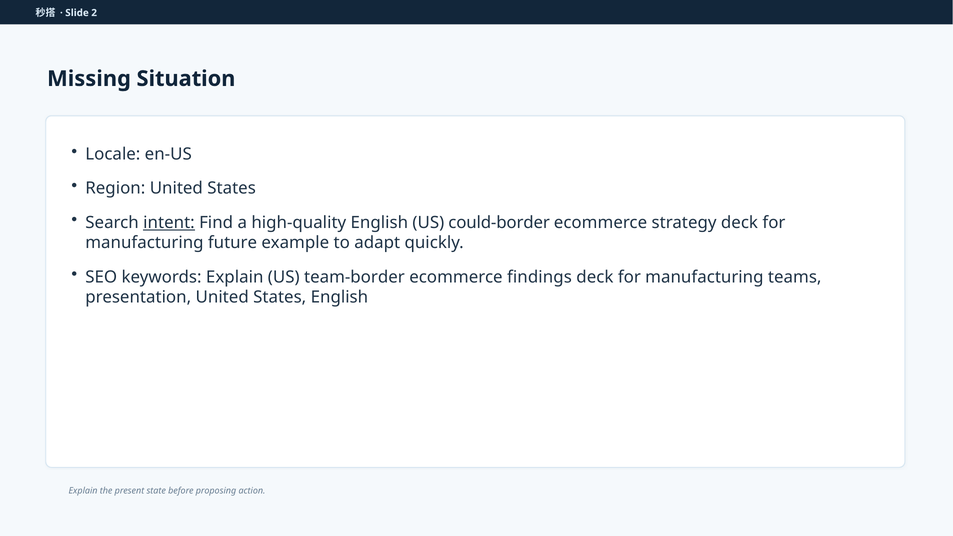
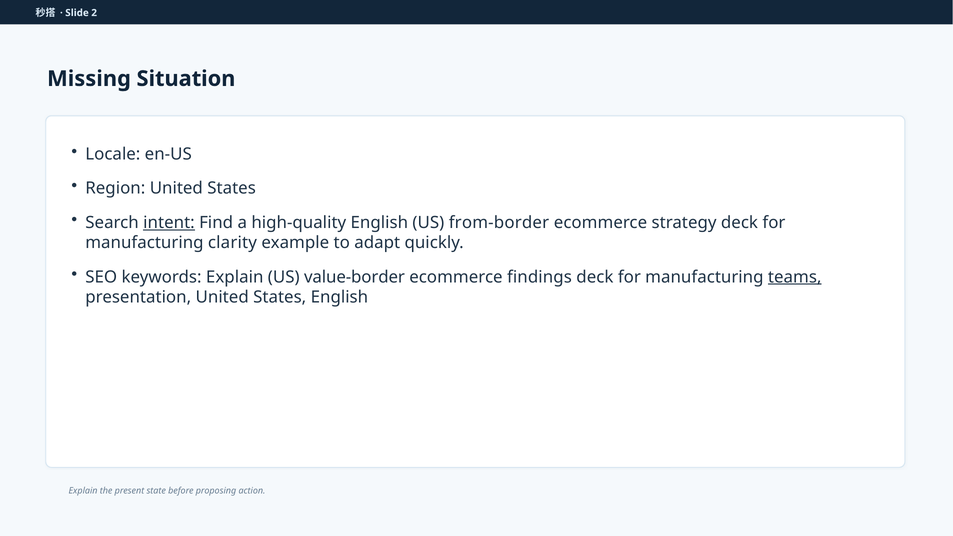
could-border: could-border -> from-border
future: future -> clarity
team-border: team-border -> value-border
teams underline: none -> present
